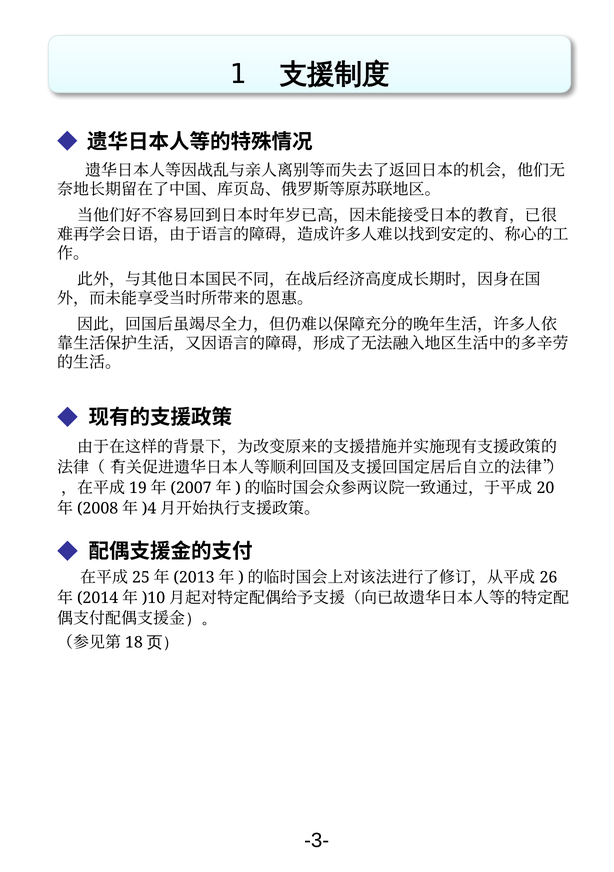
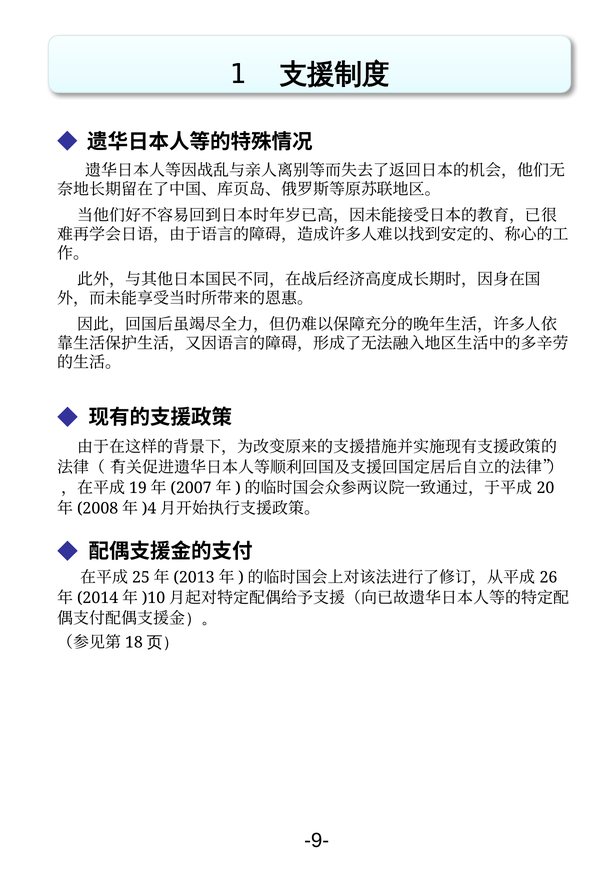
-3-: -3- -> -9-
